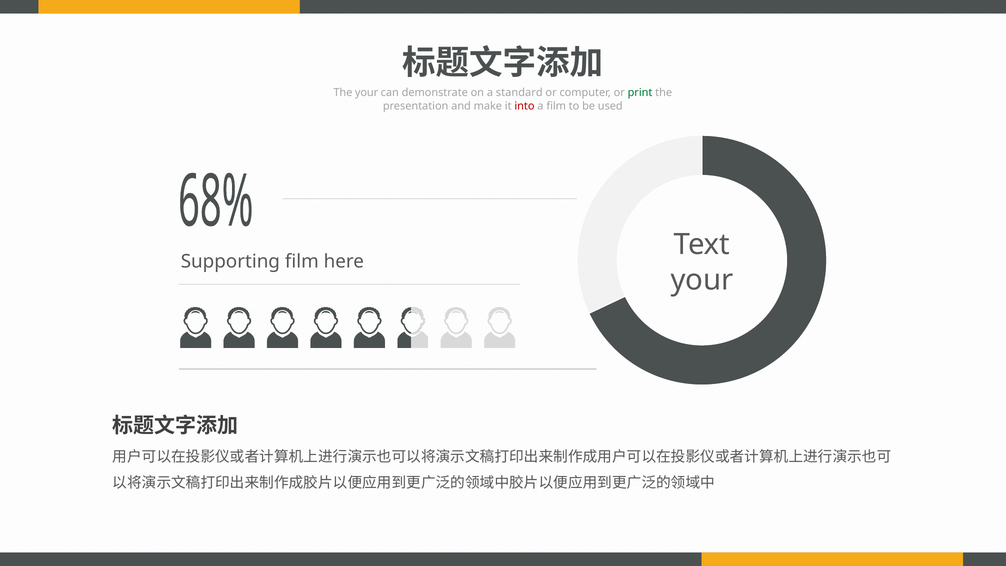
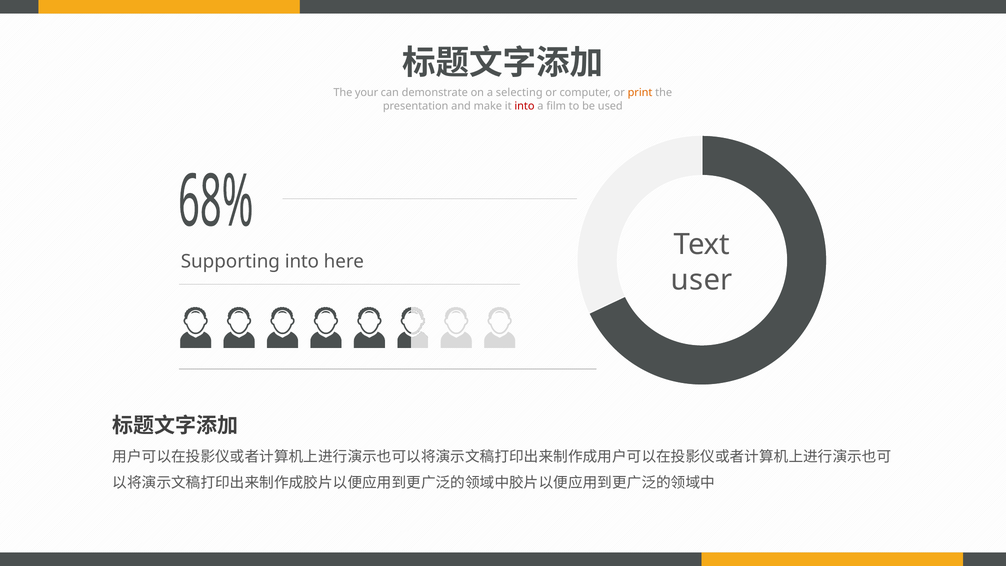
standard: standard -> selecting
print colour: green -> orange
Supporting film: film -> into
your at (702, 280): your -> user
